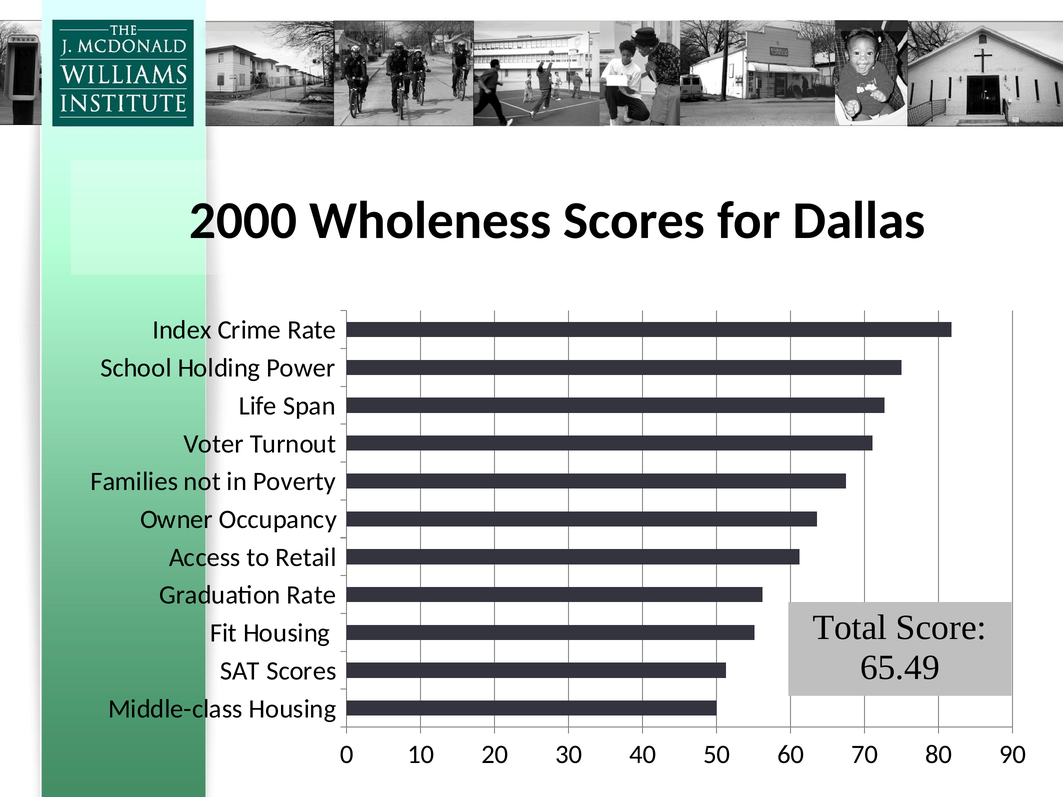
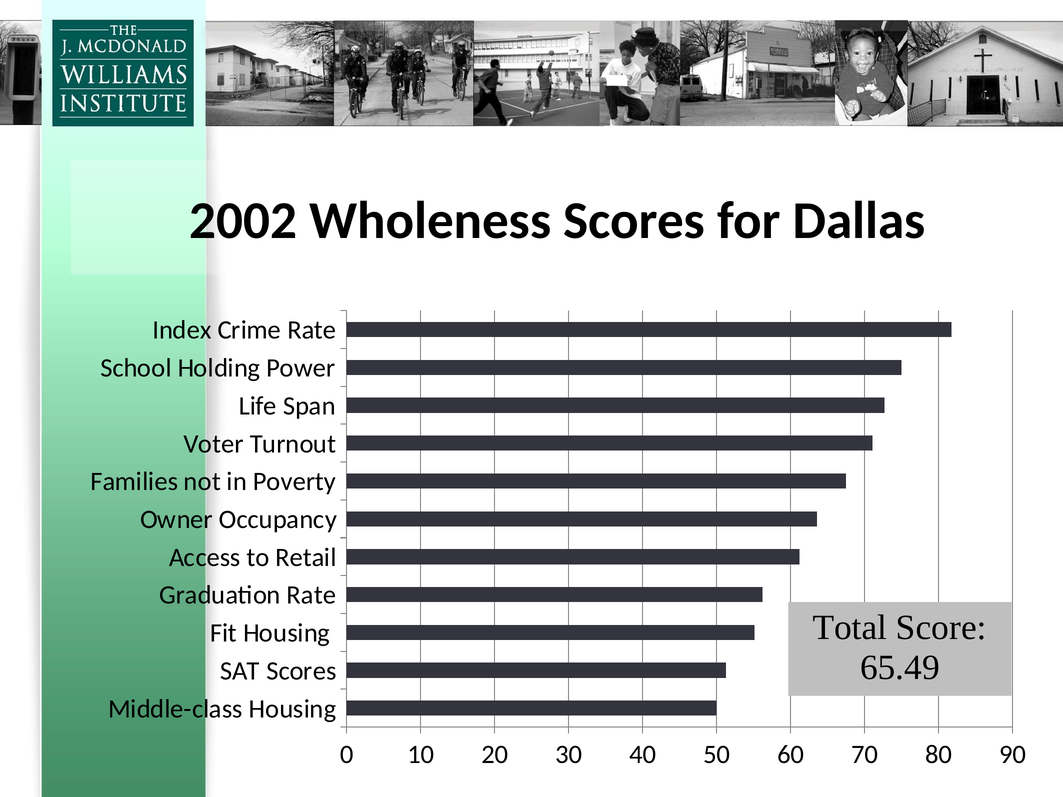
2000: 2000 -> 2002
